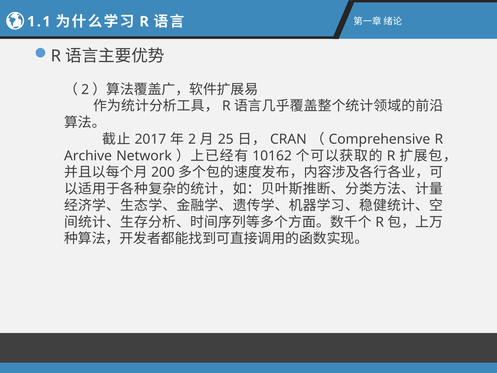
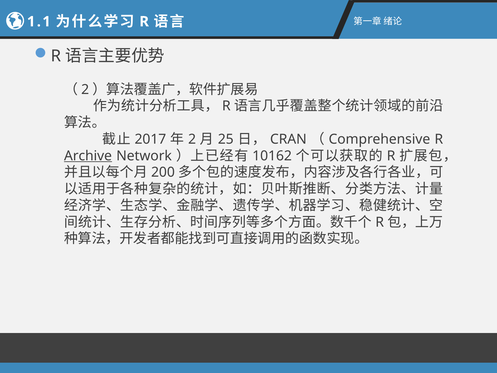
Archive underline: none -> present
